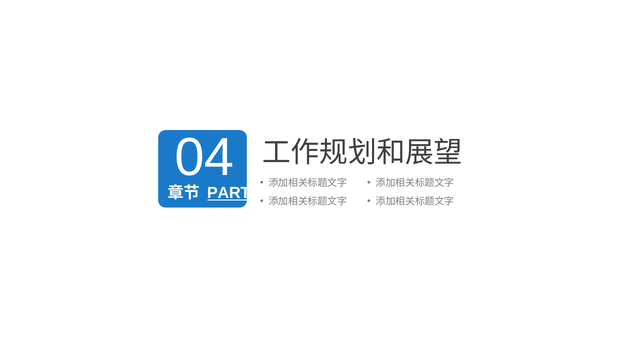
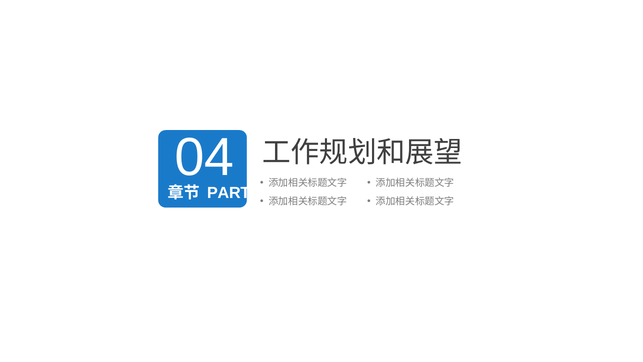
PART underline: present -> none
